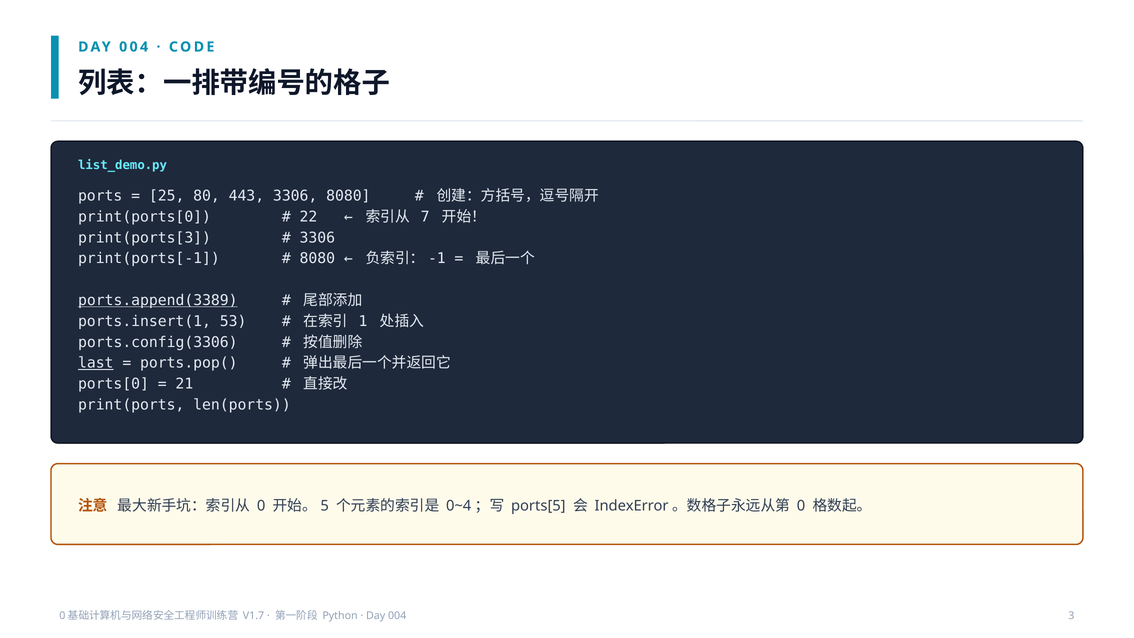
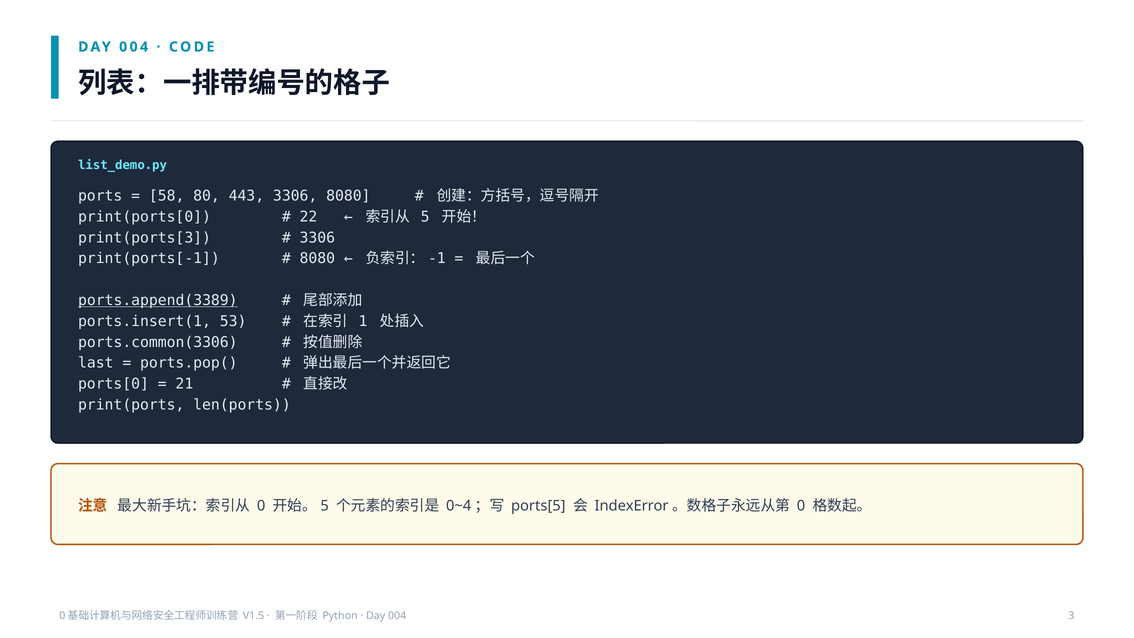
25: 25 -> 58
7: 7 -> 5
ports.config(3306: ports.config(3306 -> ports.common(3306
last underline: present -> none
V1.7: V1.7 -> V1.5
